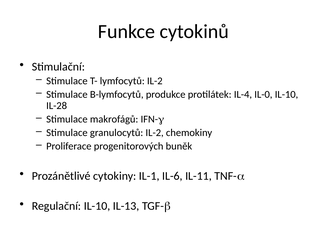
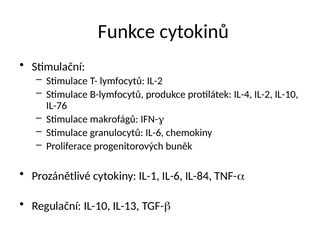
IL-4 IL-0: IL-0 -> IL-2
IL-28: IL-28 -> IL-76
granulocytů IL-2: IL-2 -> IL-6
IL-11: IL-11 -> IL-84
